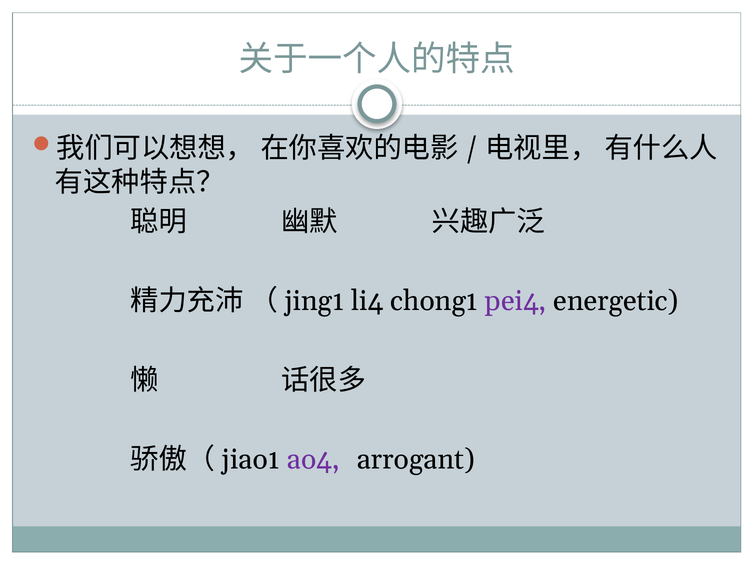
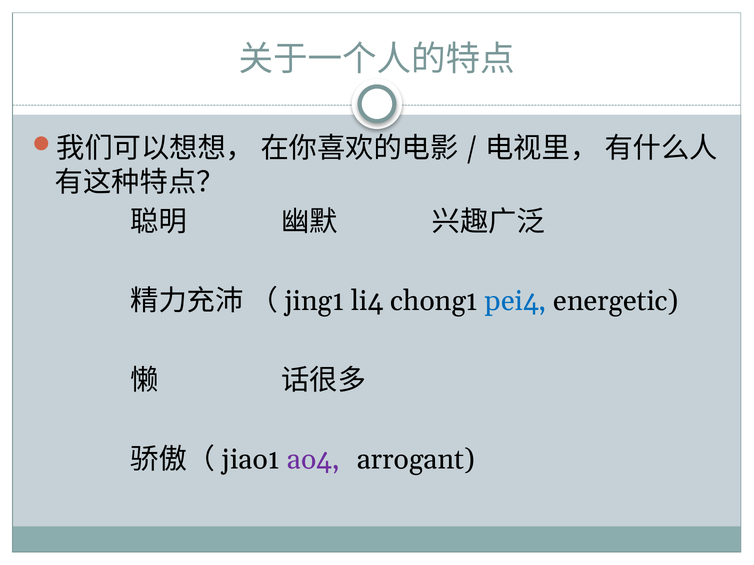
pei4 colour: purple -> blue
